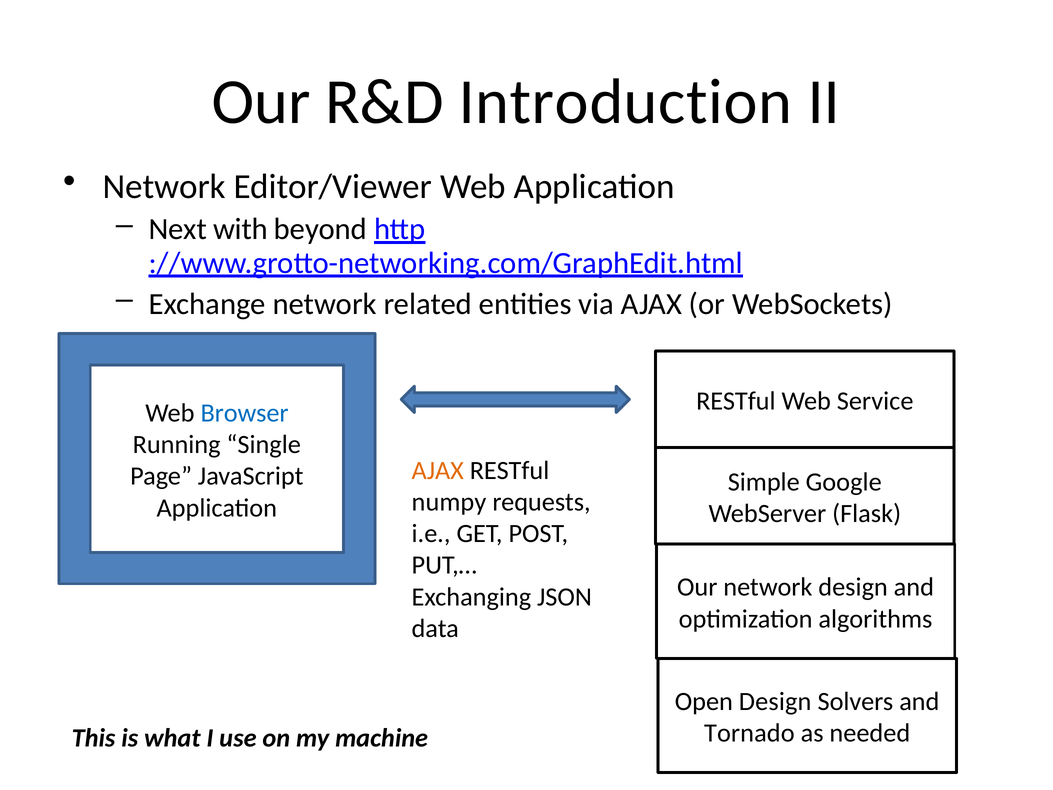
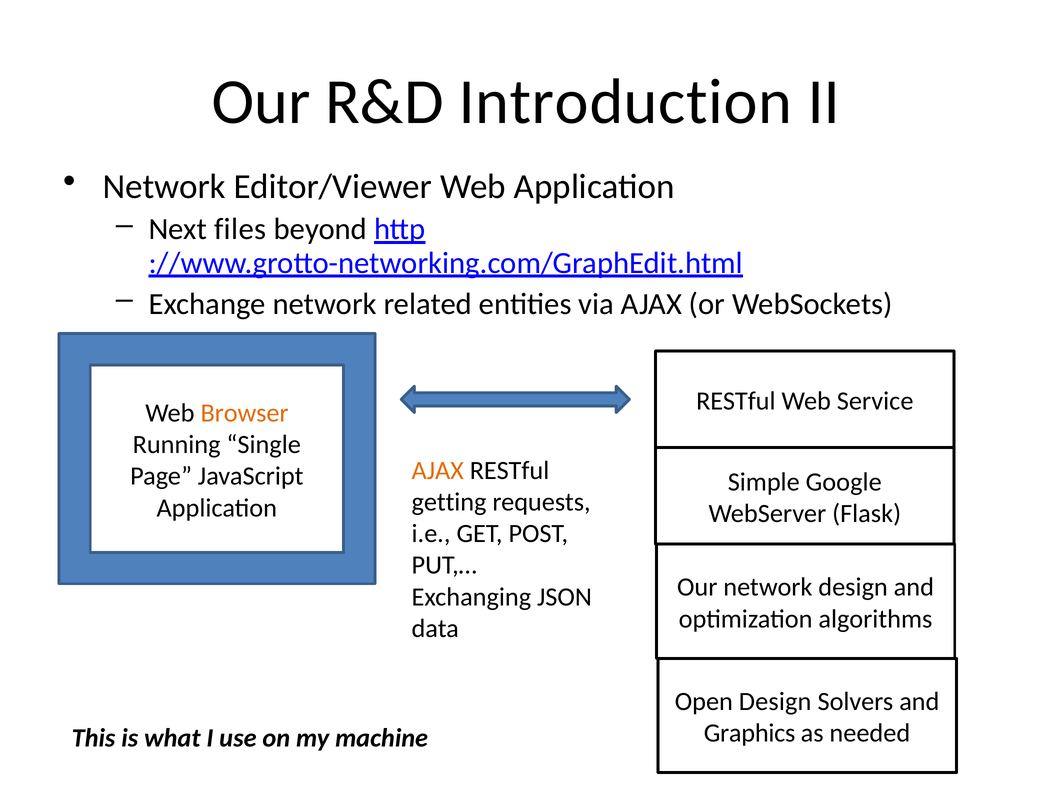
with: with -> files
Browser colour: blue -> orange
numpy: numpy -> getting
Tornado: Tornado -> Graphics
